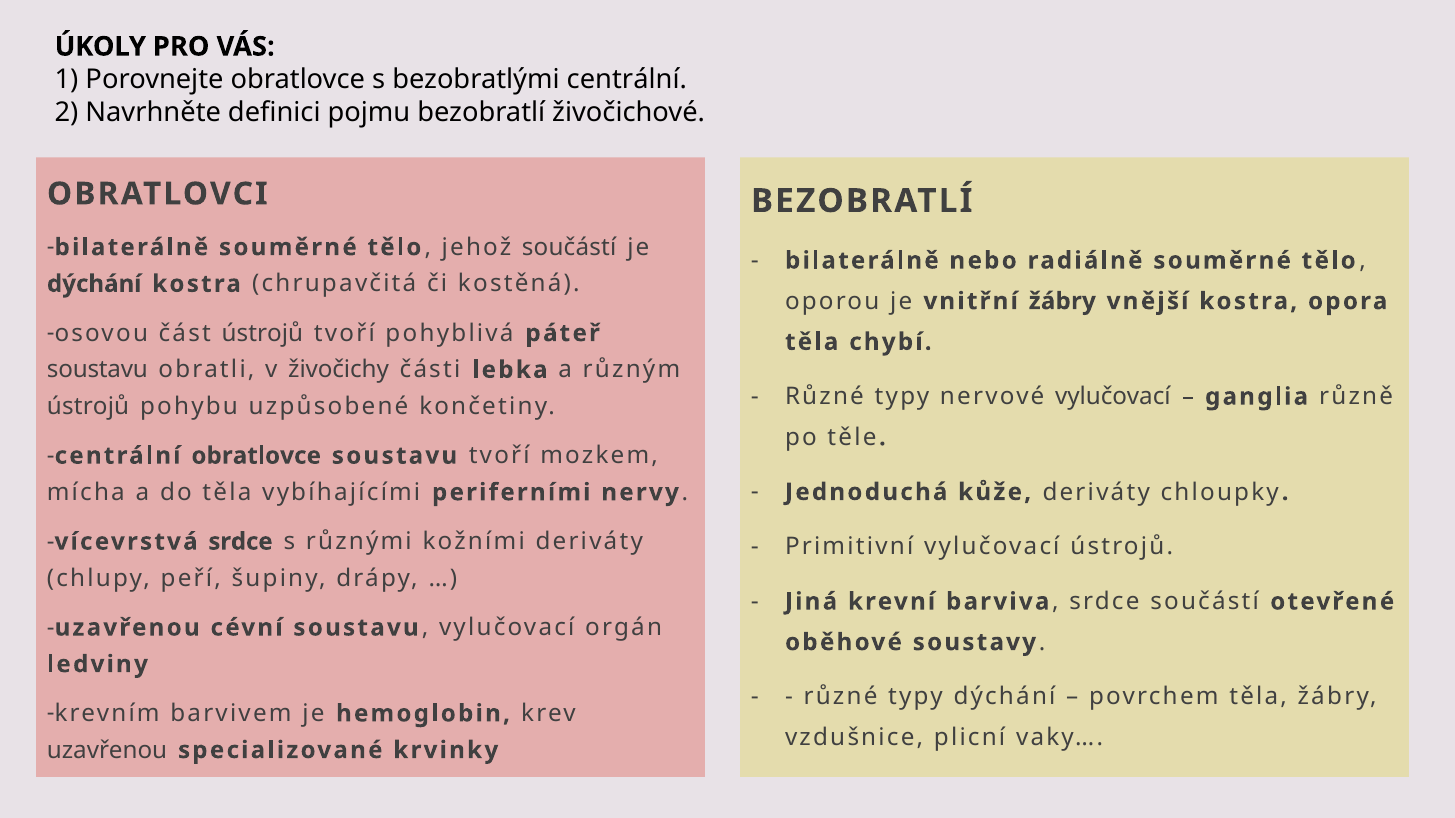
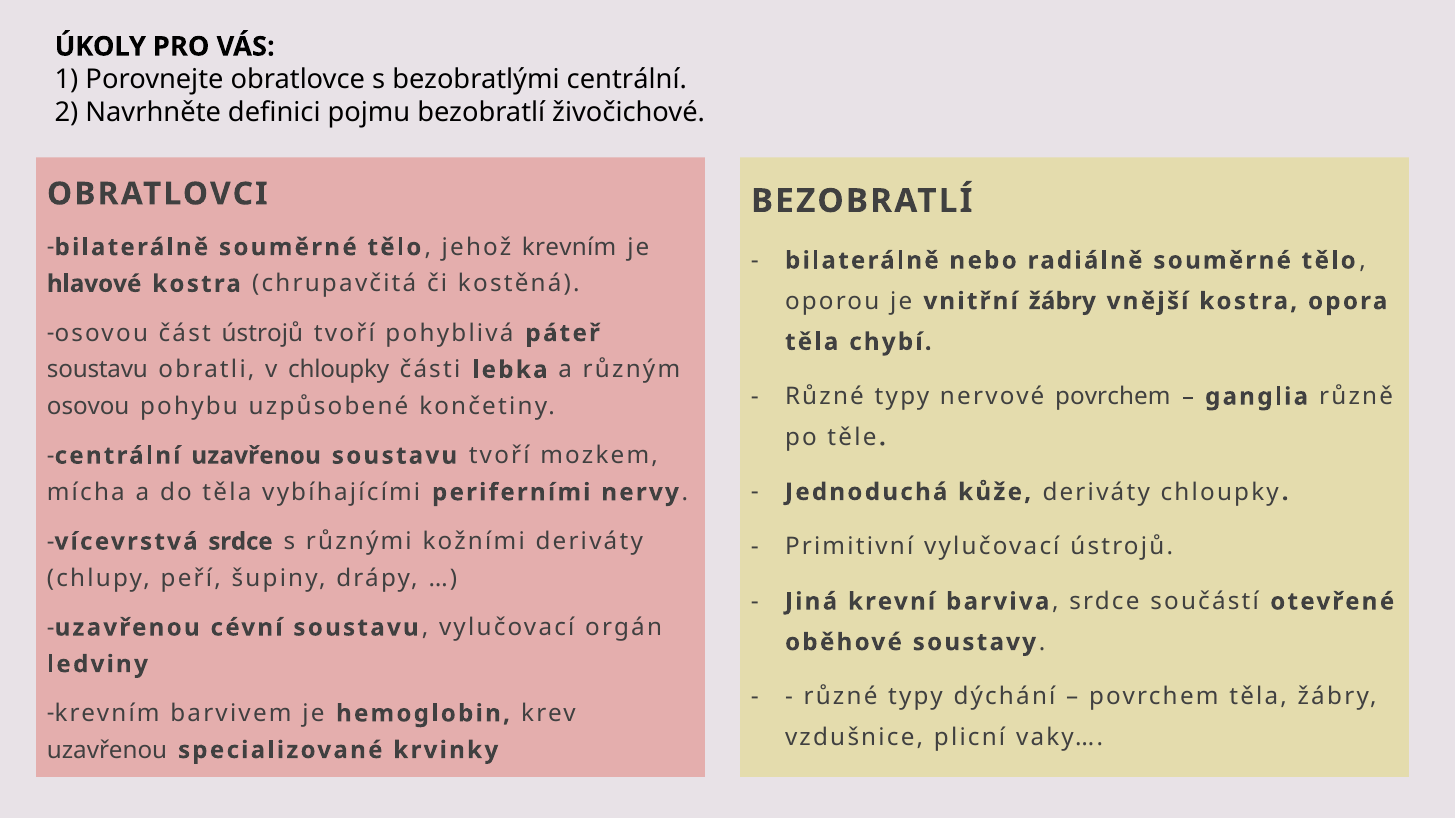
jehož součástí: součástí -> krevním
dýchání at (94, 284): dýchání -> hlavové
v živočichy: živočichy -> chloupky
nervové vylučovací: vylučovací -> povrchem
ústrojů at (88, 407): ústrojů -> osovou
centrální obratlovce: obratlovce -> uzavřenou
